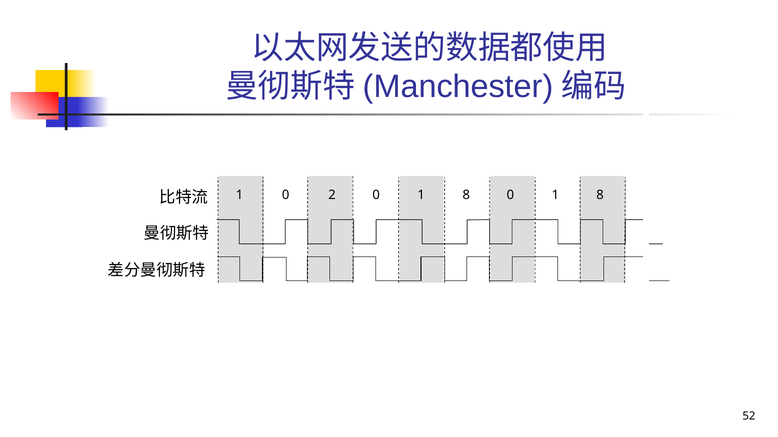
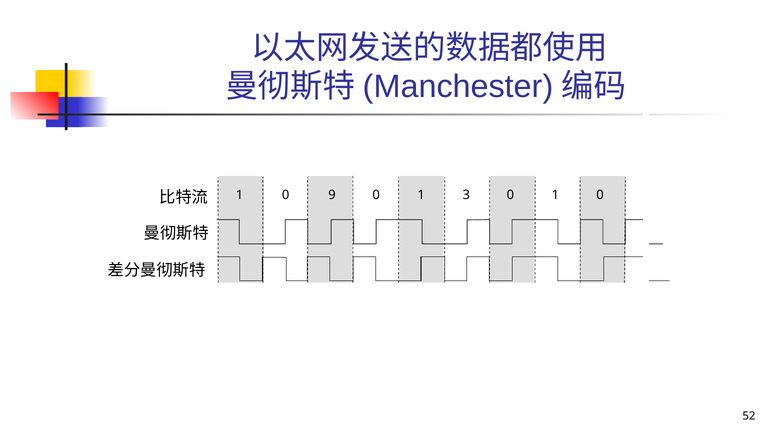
2: 2 -> 9
0 8: 8 -> 3
8 at (600, 195): 8 -> 0
